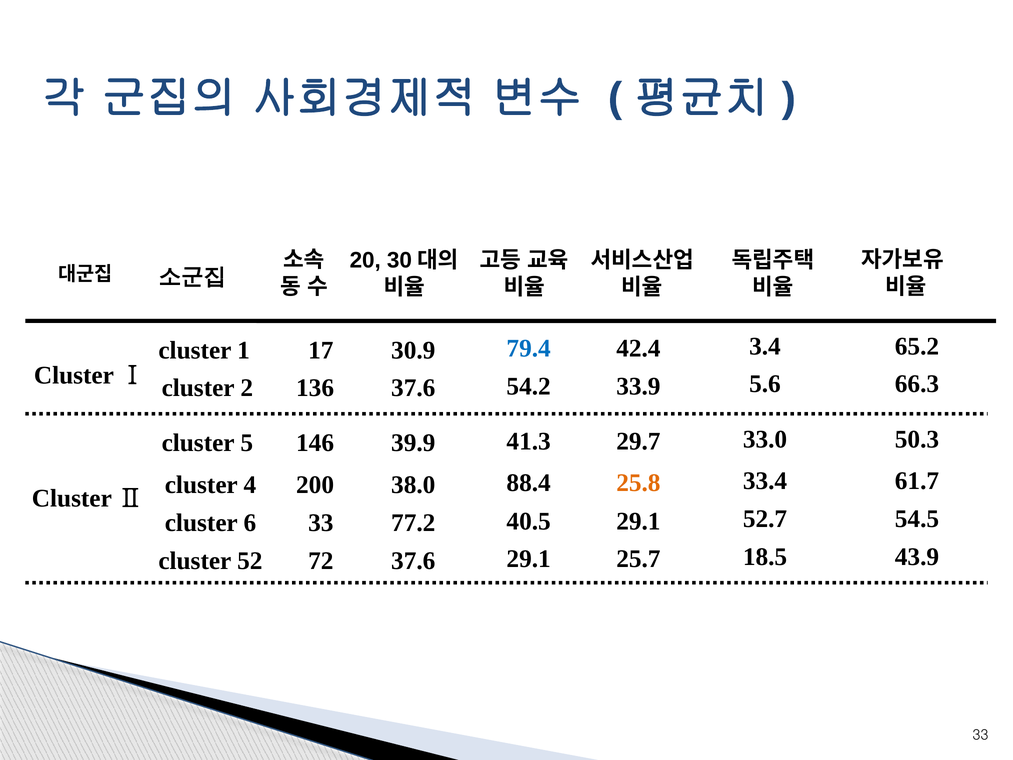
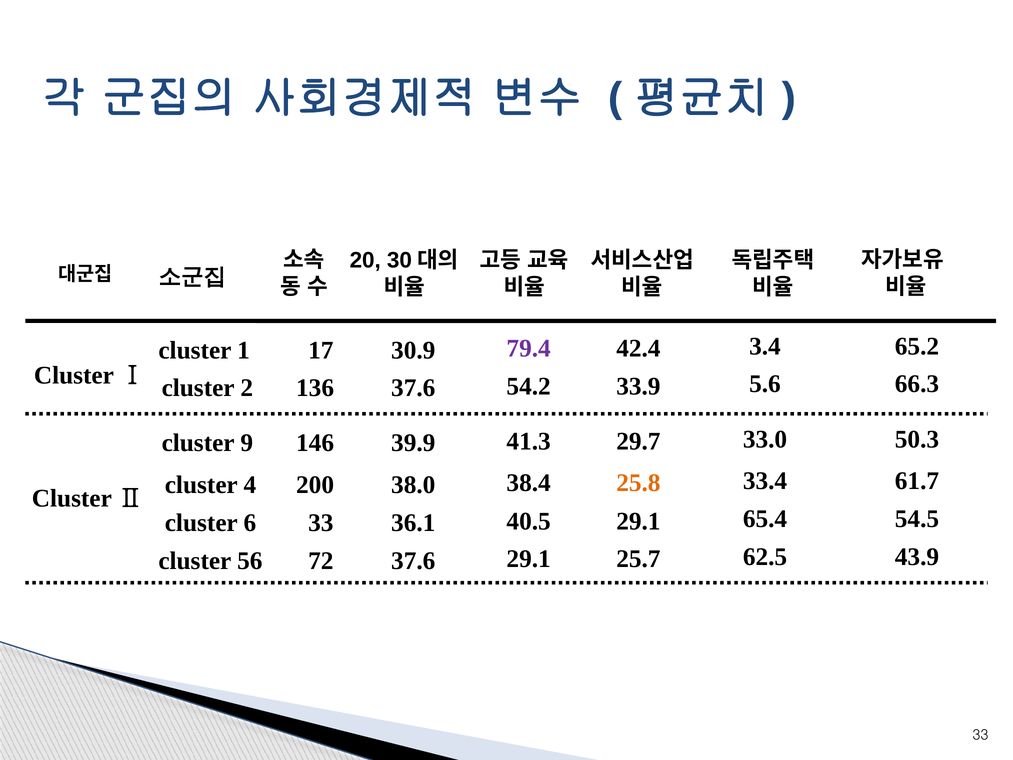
79.4 colour: blue -> purple
5: 5 -> 9
88.4: 88.4 -> 38.4
52.7: 52.7 -> 65.4
77.2: 77.2 -> 36.1
18.5: 18.5 -> 62.5
52: 52 -> 56
